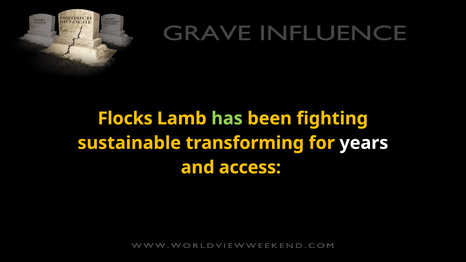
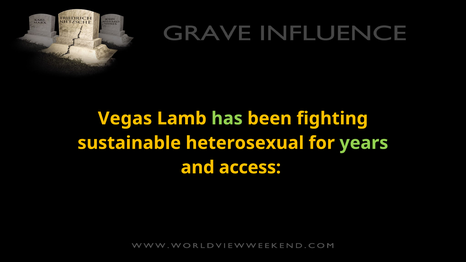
Flocks: Flocks -> Vegas
transforming: transforming -> heterosexual
years colour: white -> light green
